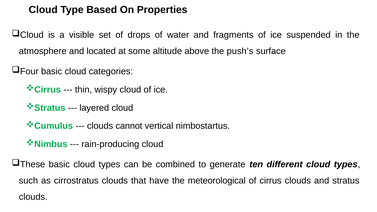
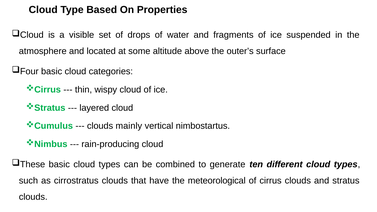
push’s: push’s -> outer’s
cannot: cannot -> mainly
